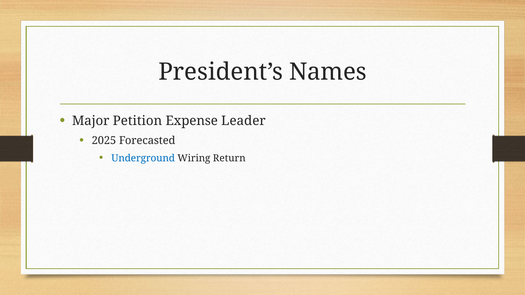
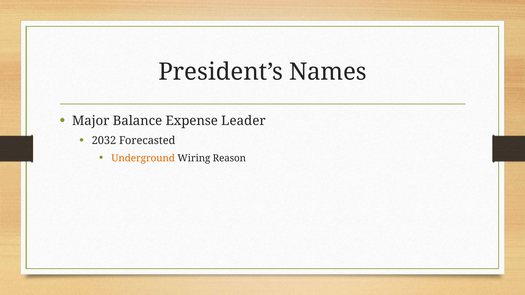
Petition: Petition -> Balance
2025: 2025 -> 2032
Underground colour: blue -> orange
Return: Return -> Reason
